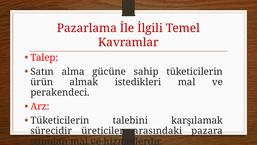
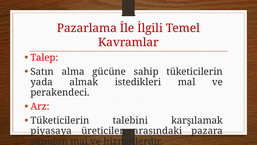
ürün: ürün -> yada
sürecidir: sürecidir -> piyasaya
